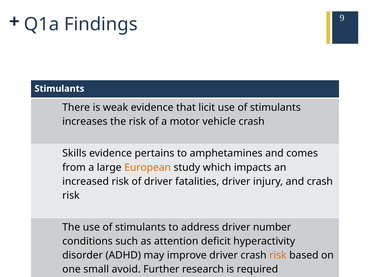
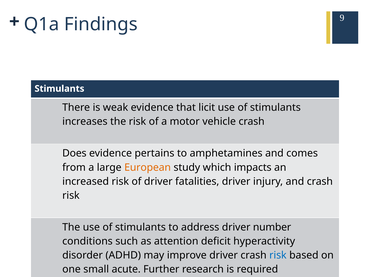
Skills: Skills -> Does
risk at (278, 256) colour: orange -> blue
avoid: avoid -> acute
